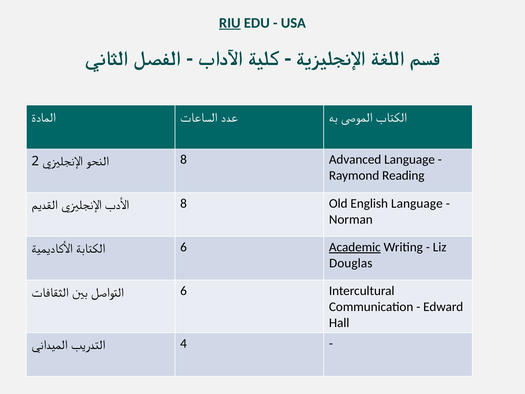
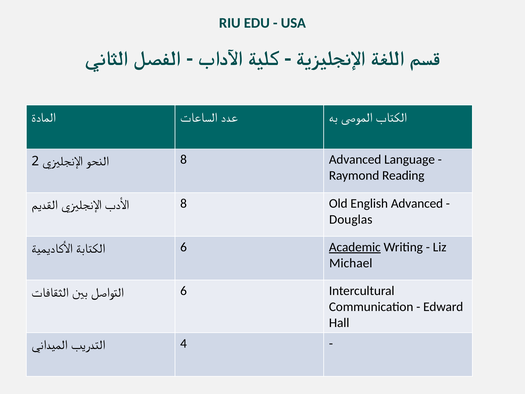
RIU underline: present -> none
English Language: Language -> Advanced
Norman: Norman -> Douglas
Douglas: Douglas -> Michael
